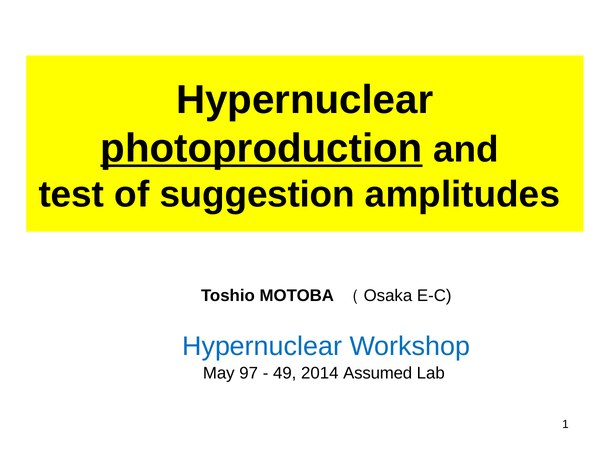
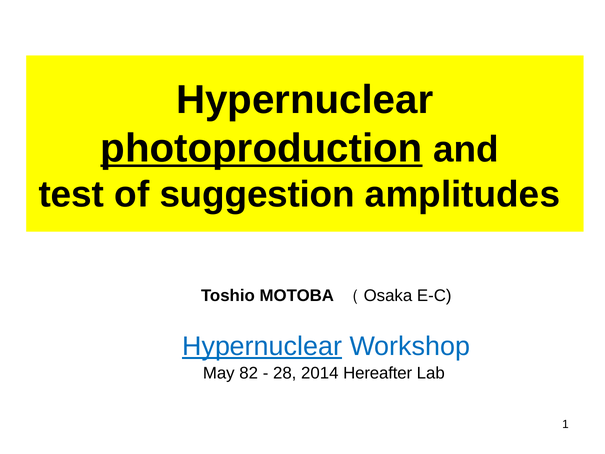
Hypernuclear at (262, 346) underline: none -> present
97: 97 -> 82
49: 49 -> 28
Assumed: Assumed -> Hereafter
